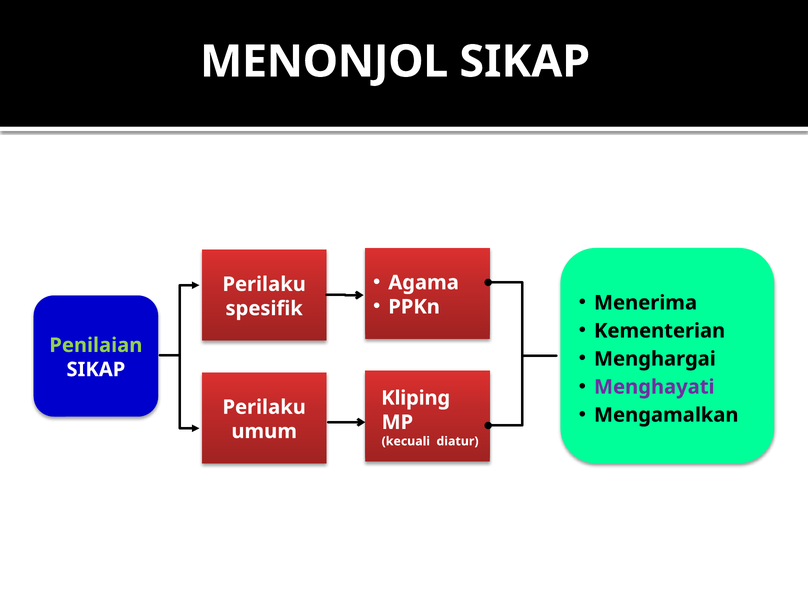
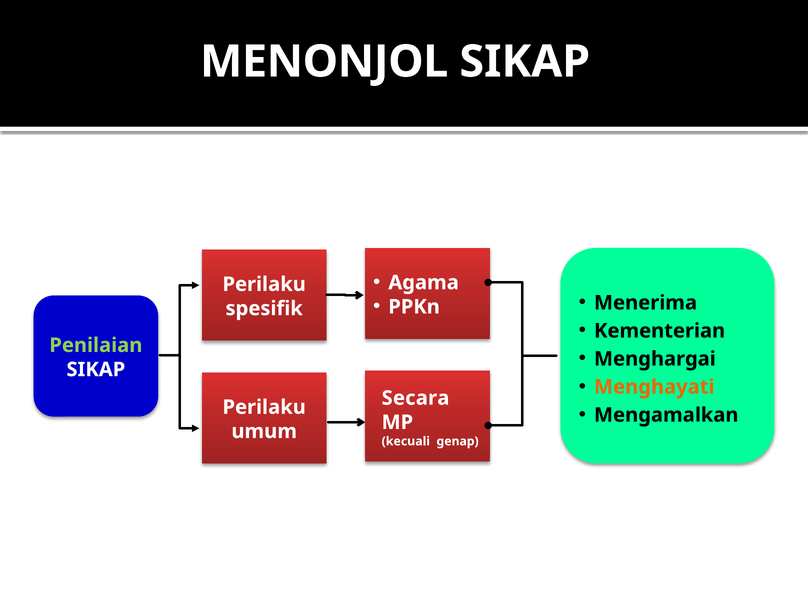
Menghayati colour: purple -> orange
Kliping: Kliping -> Secara
diatur: diatur -> genap
